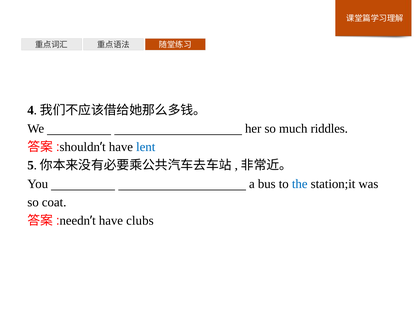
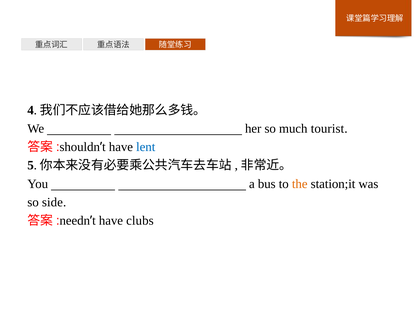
riddles: riddles -> tourist
the colour: blue -> orange
coat: coat -> side
